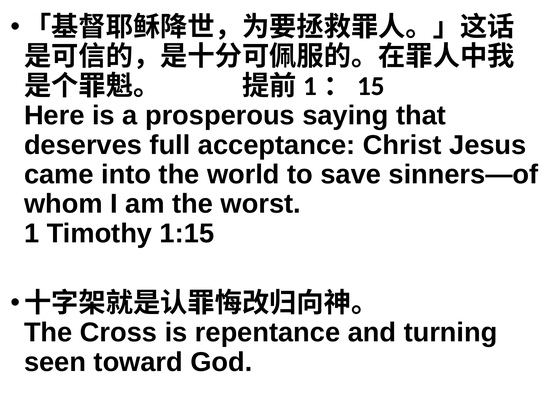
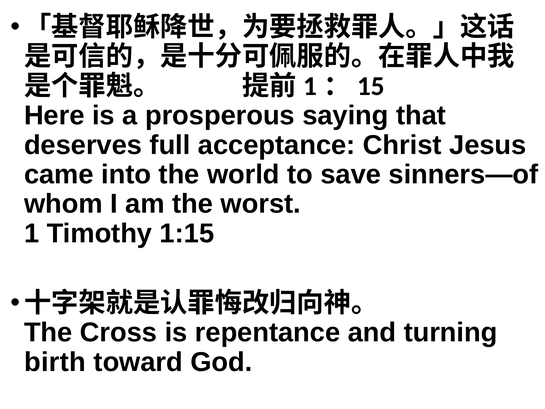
seen: seen -> birth
